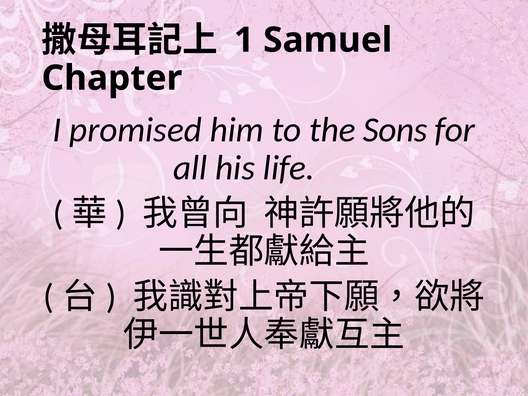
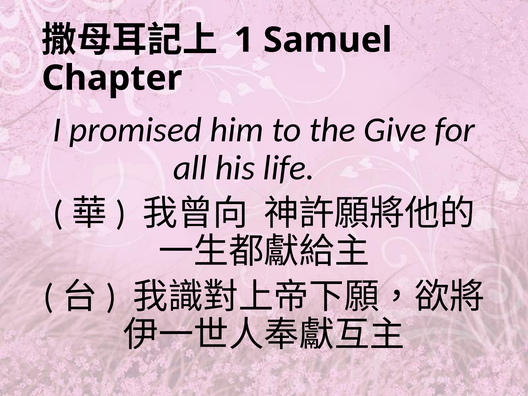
Sons: Sons -> Give
